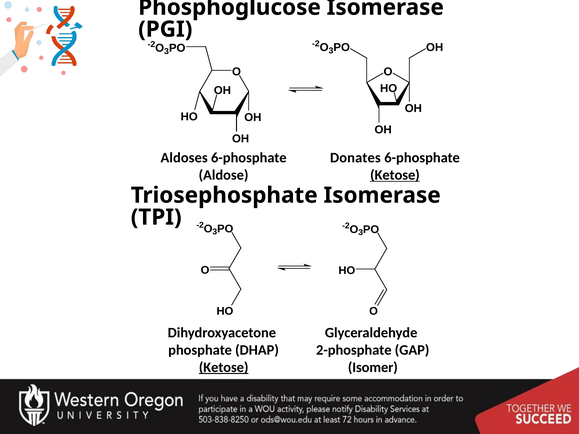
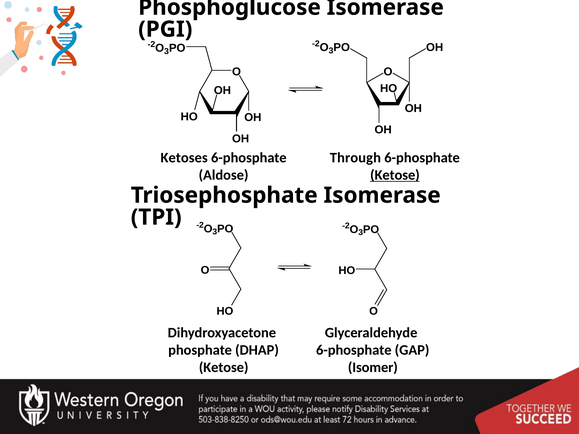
Aldoses: Aldoses -> Ketoses
Donates: Donates -> Through
2-phosphate at (354, 350): 2-phosphate -> 6-phosphate
Ketose at (224, 367) underline: present -> none
